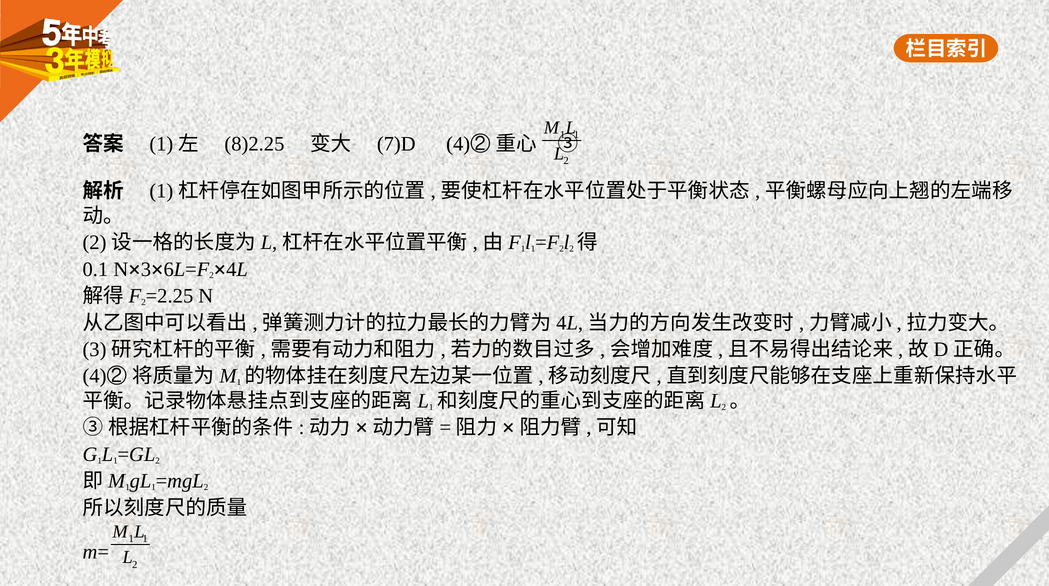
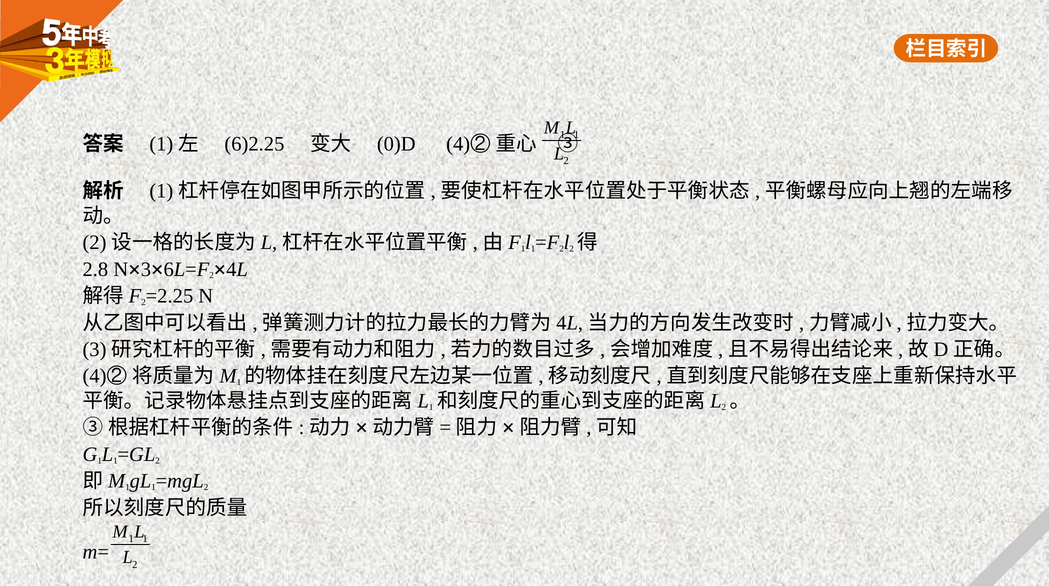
8)2.25: 8)2.25 -> 6)2.25
7)D: 7)D -> 0)D
0.1: 0.1 -> 2.8
